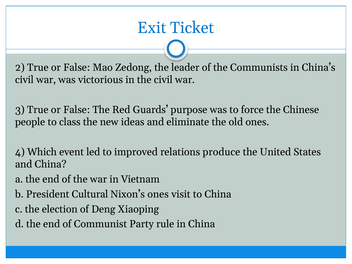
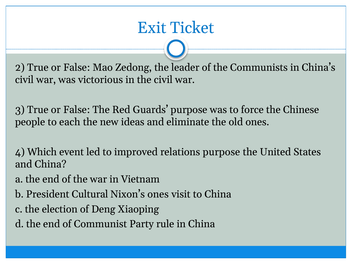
class: class -> each
relations produce: produce -> purpose
